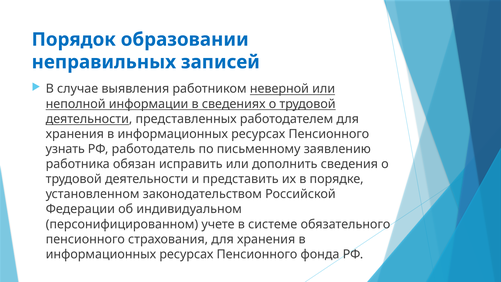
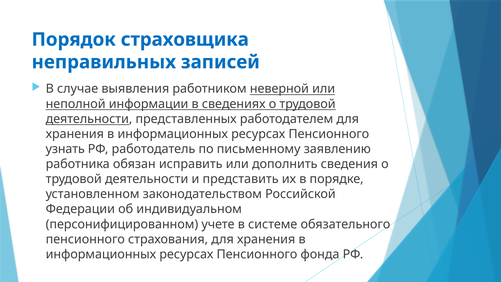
образовании: образовании -> страховщика
